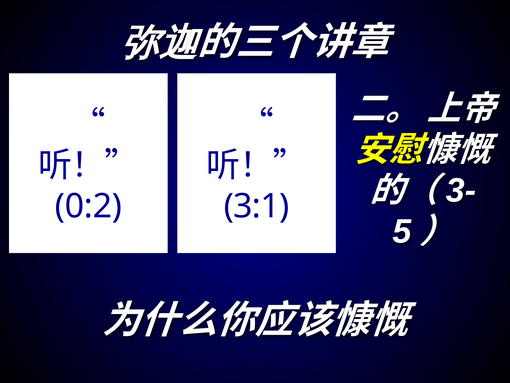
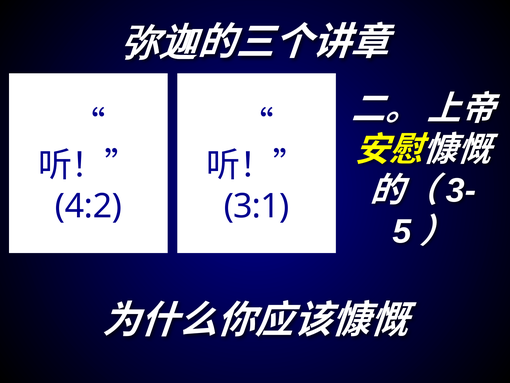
0:2: 0:2 -> 4:2
